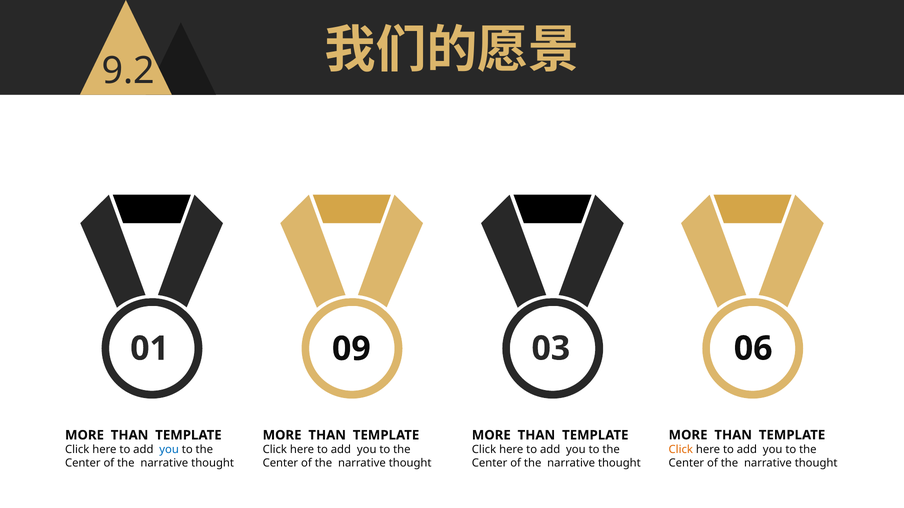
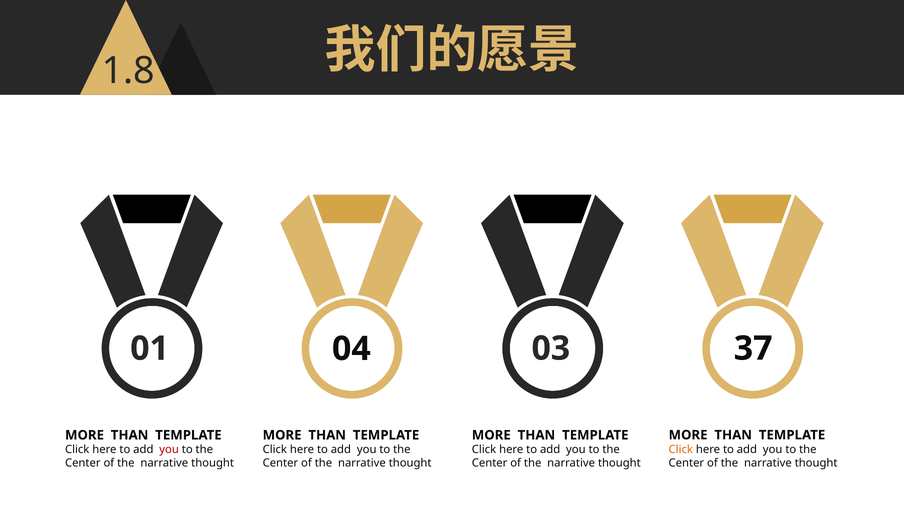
9.2: 9.2 -> 1.8
09: 09 -> 04
06: 06 -> 37
you at (169, 450) colour: blue -> red
